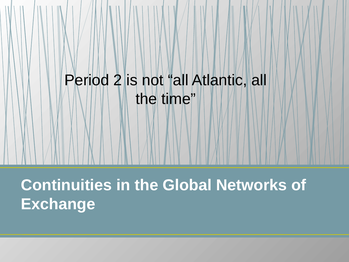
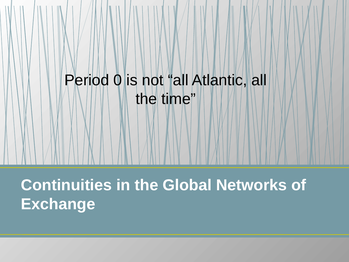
2: 2 -> 0
